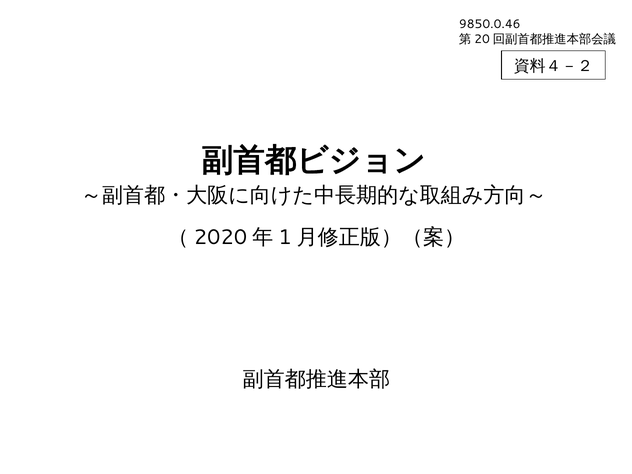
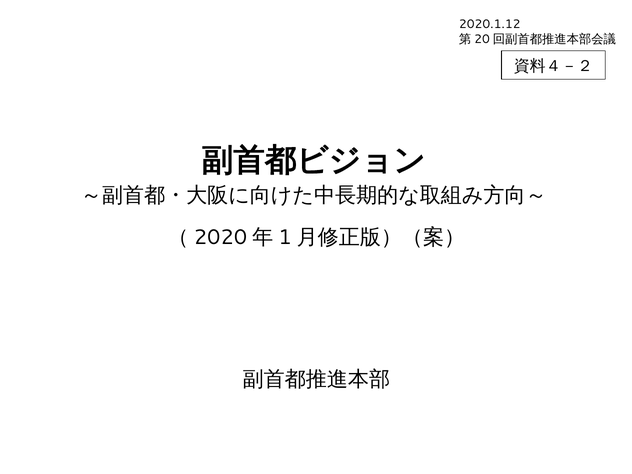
9850.0.46: 9850.0.46 -> 2020.1.12
